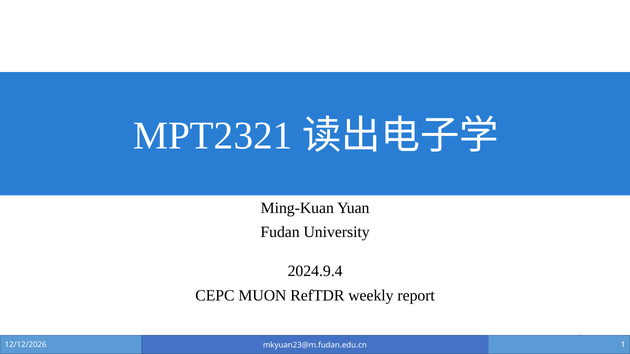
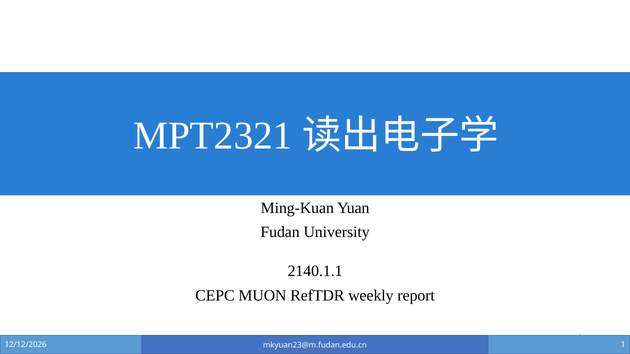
2024.9.4: 2024.9.4 -> 2140.1.1
